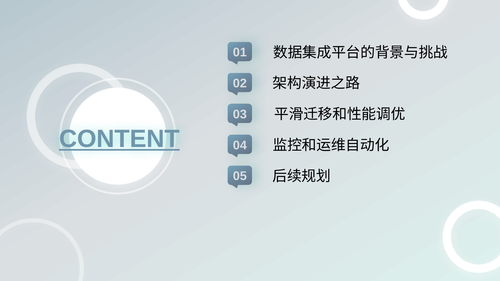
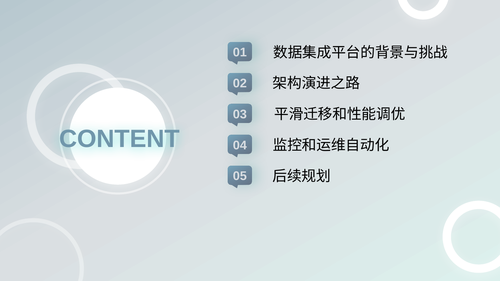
CONTENT underline: present -> none
